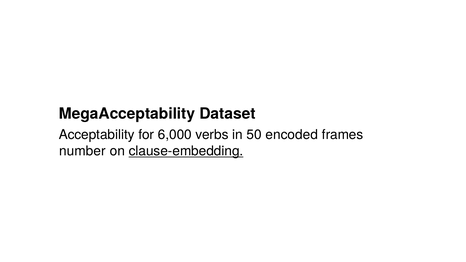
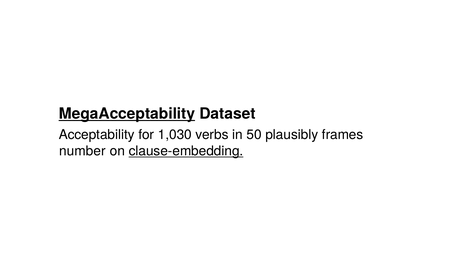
MegaAcceptability underline: none -> present
6,000: 6,000 -> 1,030
encoded: encoded -> plausibly
